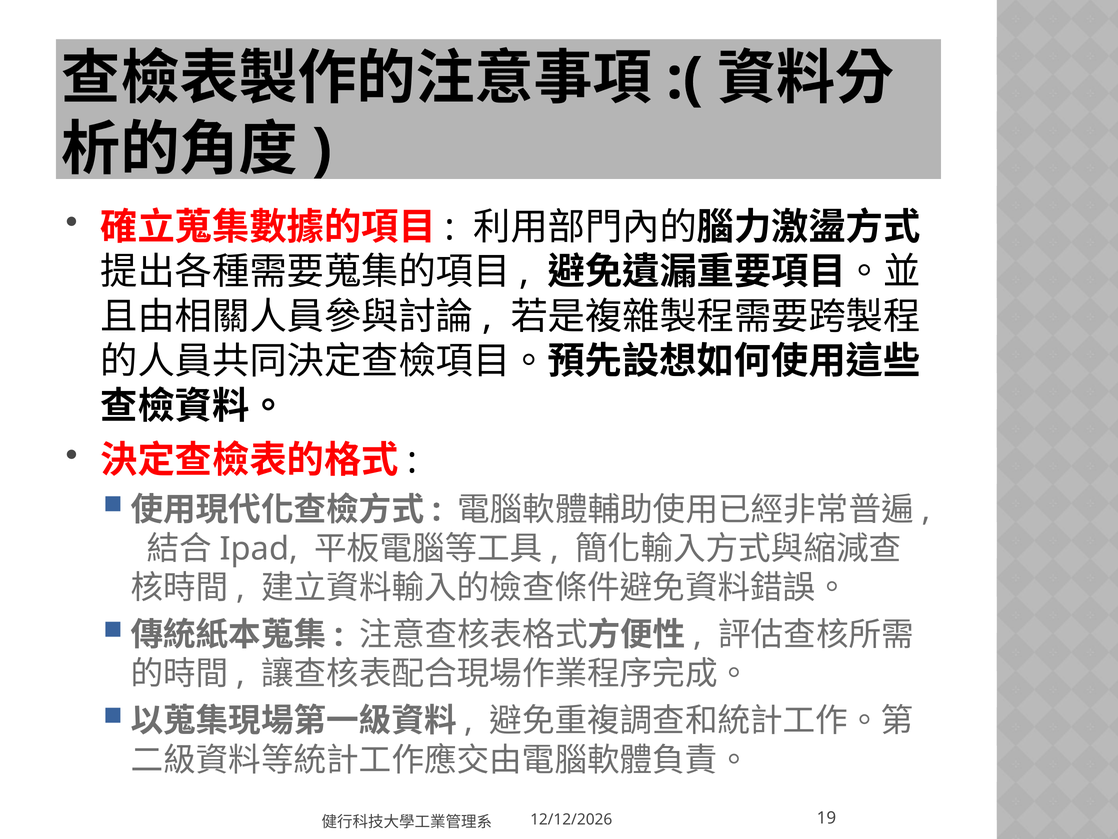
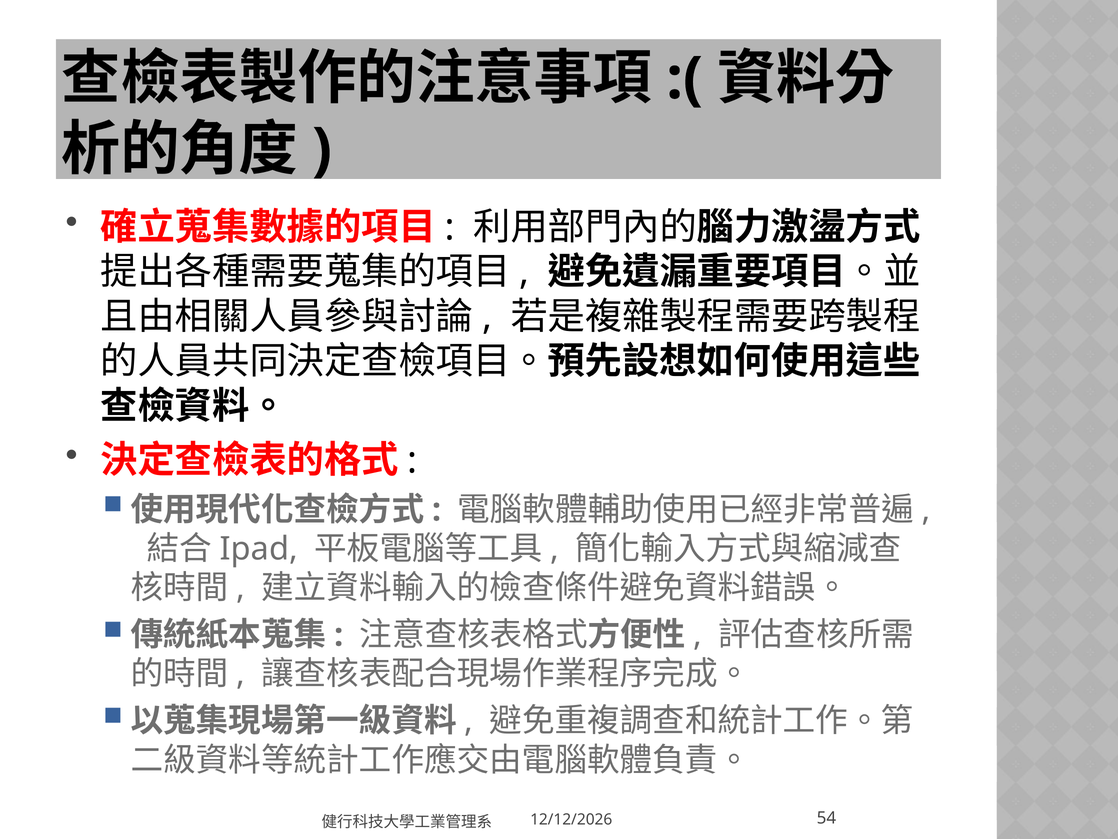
19: 19 -> 54
